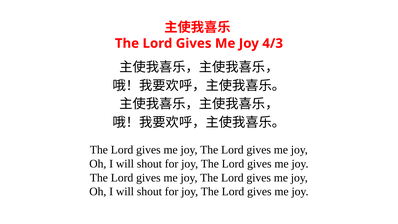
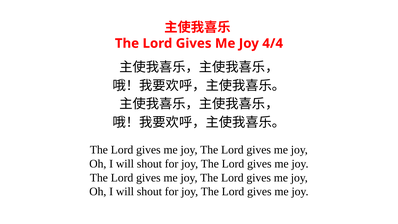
4/3: 4/3 -> 4/4
